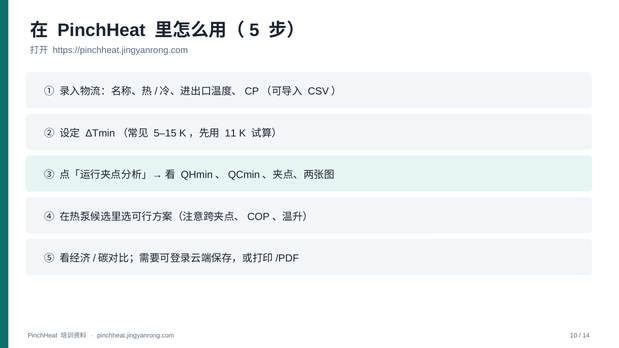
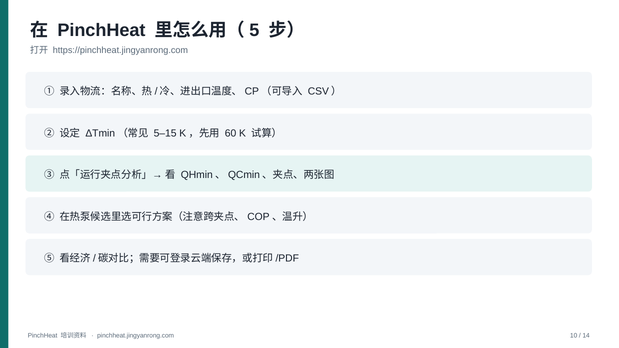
11: 11 -> 60
